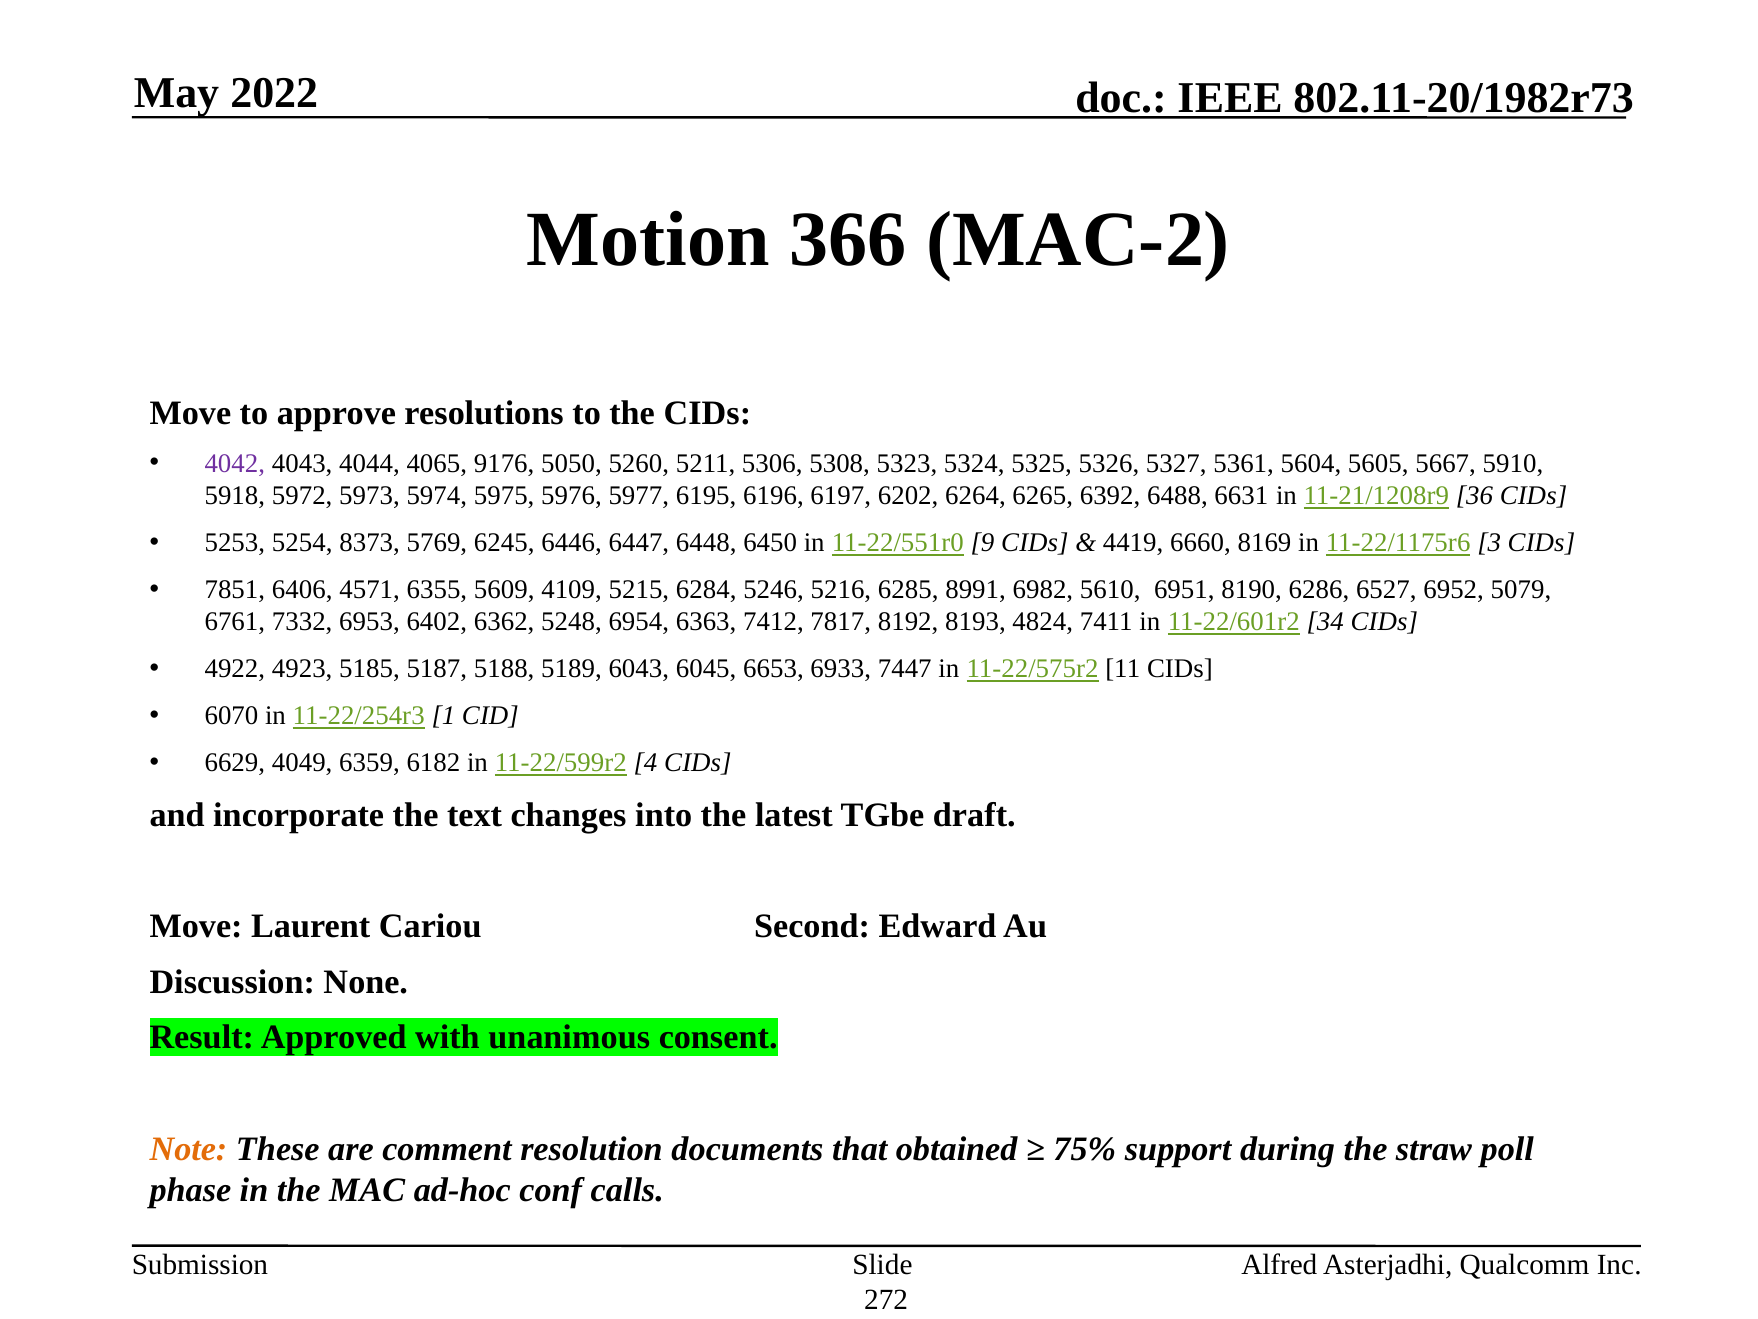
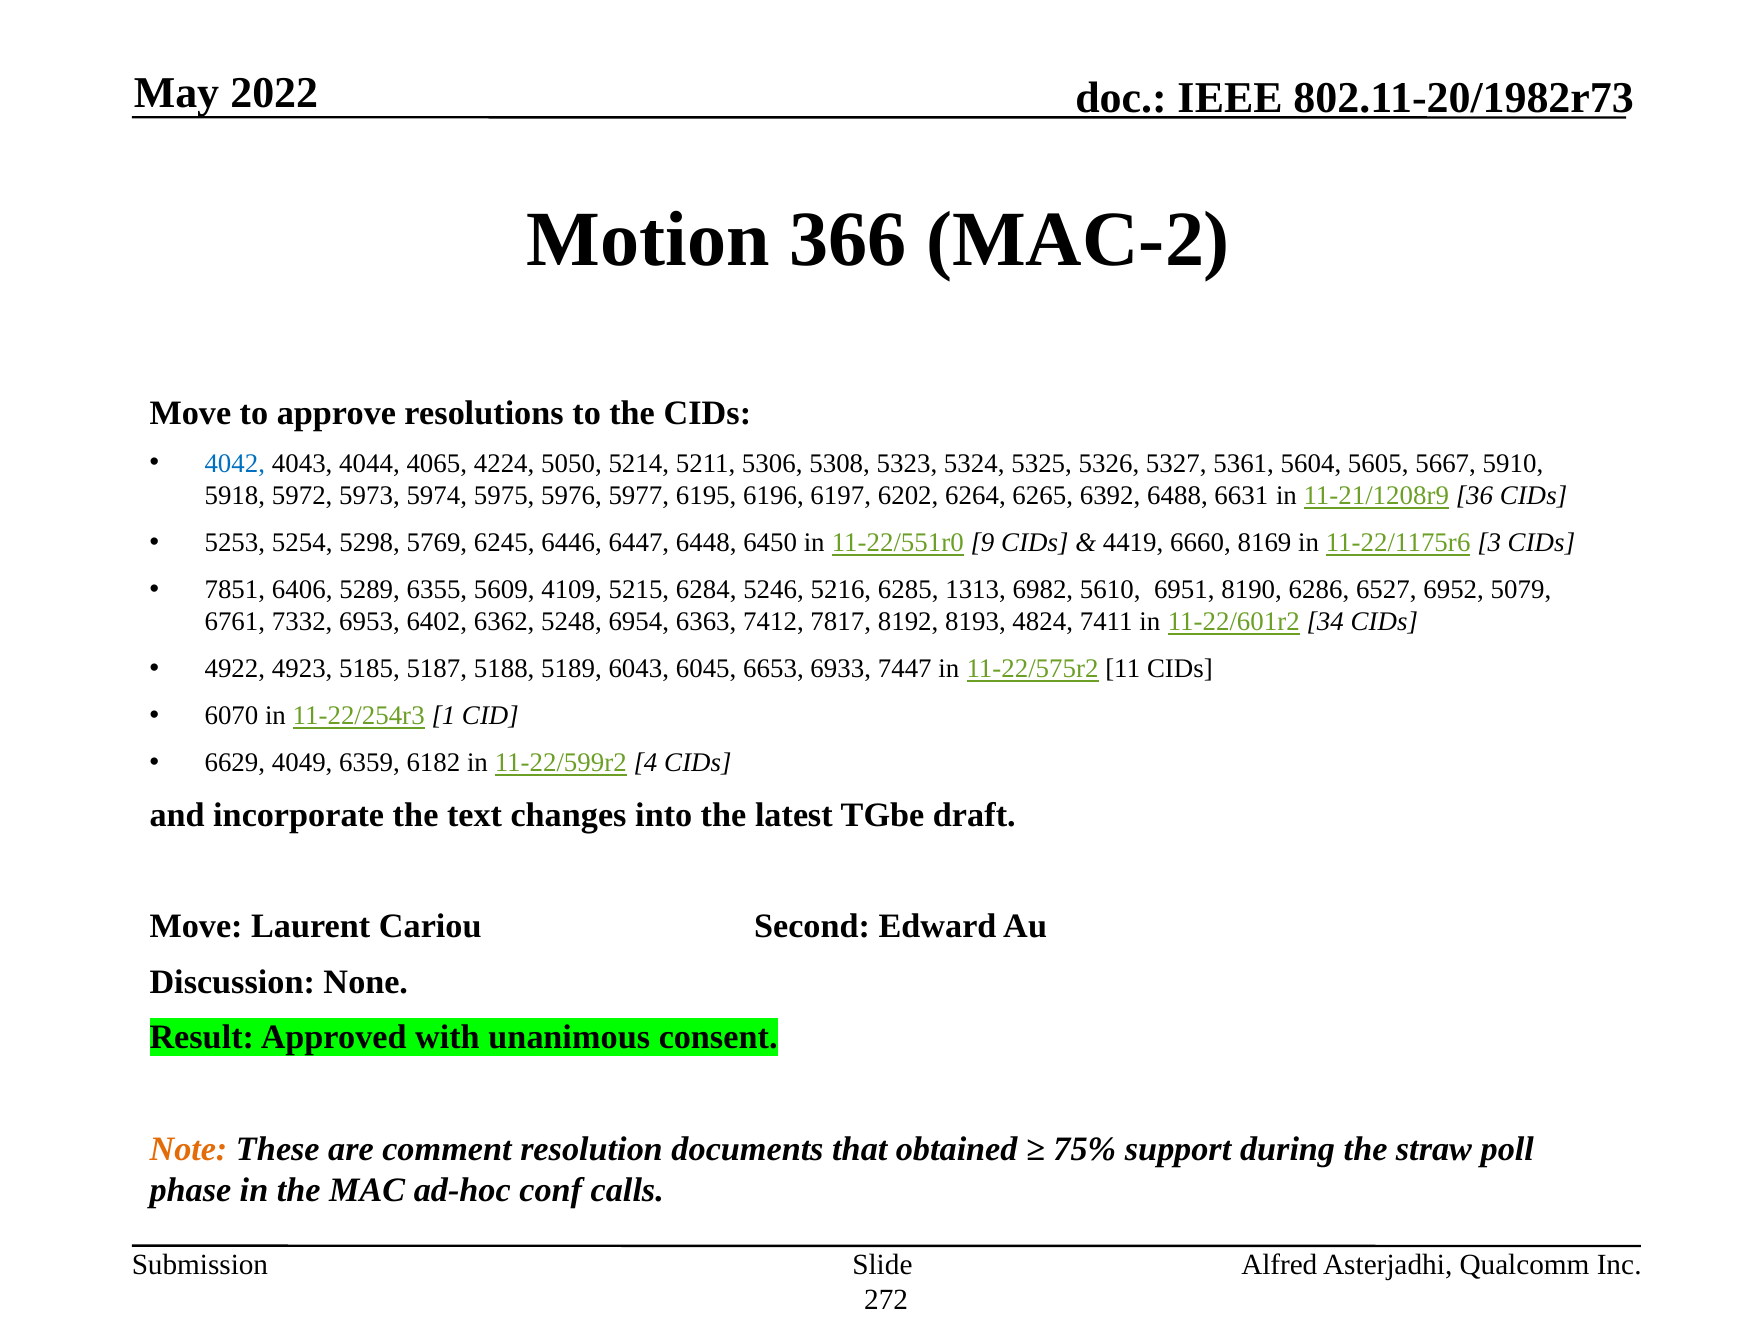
4042 colour: purple -> blue
9176: 9176 -> 4224
5260: 5260 -> 5214
8373: 8373 -> 5298
4571: 4571 -> 5289
8991: 8991 -> 1313
